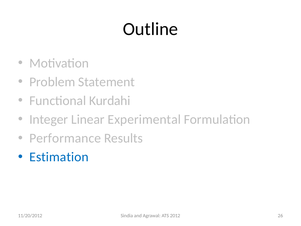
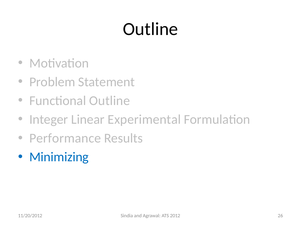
Functional Kurdahi: Kurdahi -> Outline
Estimation: Estimation -> Minimizing
